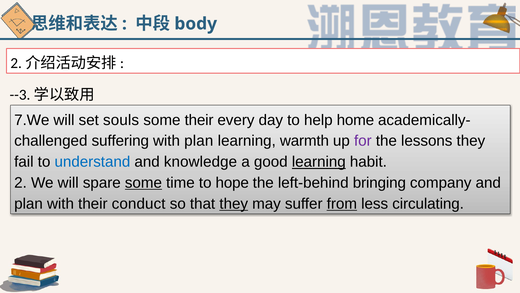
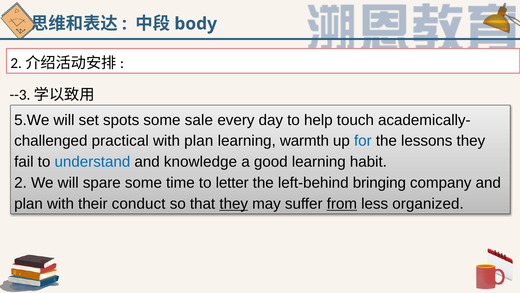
7.We: 7.We -> 5.We
souls: souls -> spots
some their: their -> sale
home: home -> touch
suffering: suffering -> practical
for colour: purple -> blue
learning at (319, 162) underline: present -> none
some at (143, 183) underline: present -> none
hope: hope -> letter
circulating: circulating -> organized
